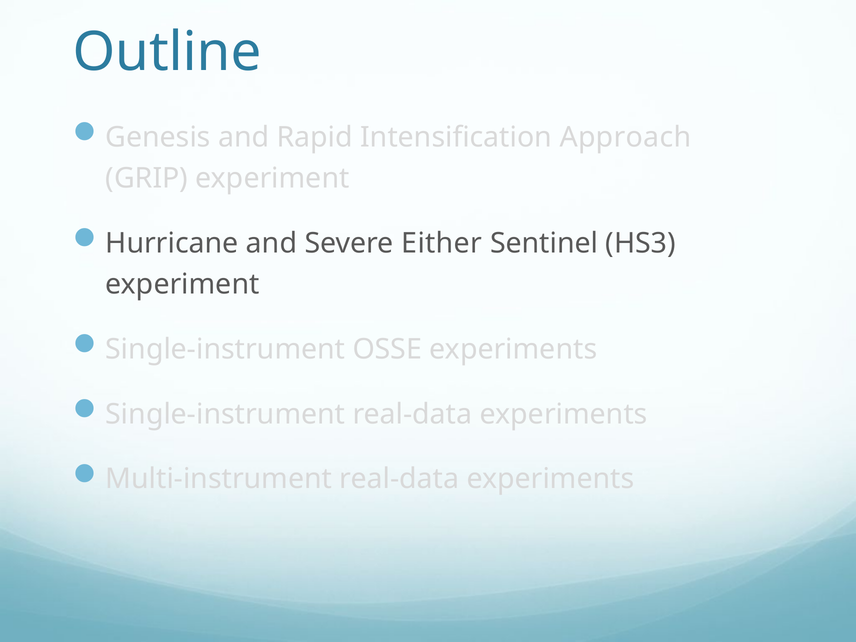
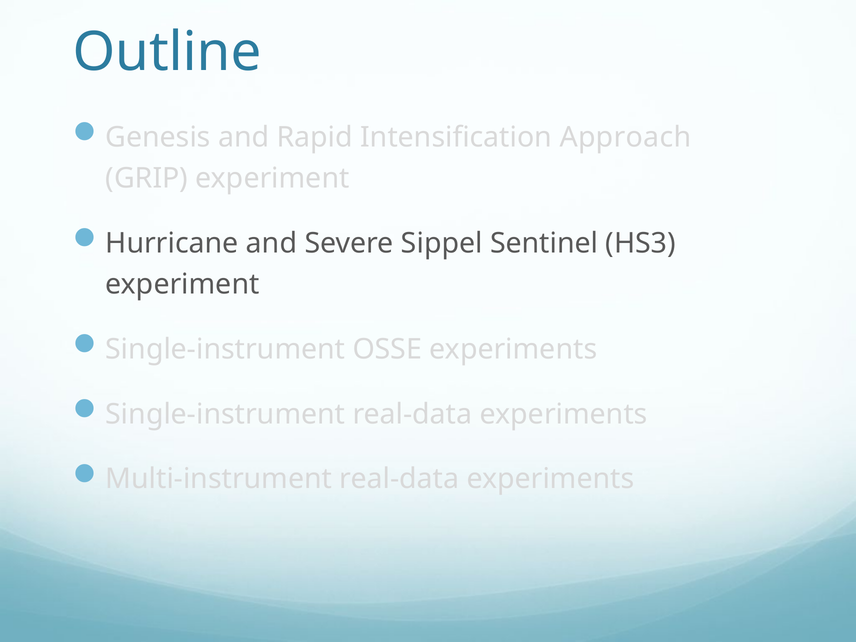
Either: Either -> Sippel
